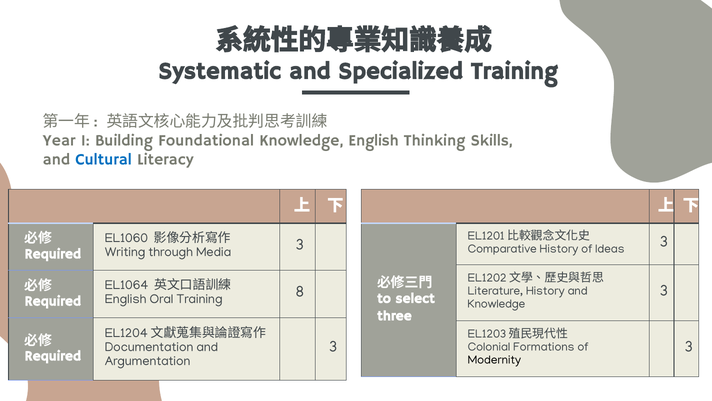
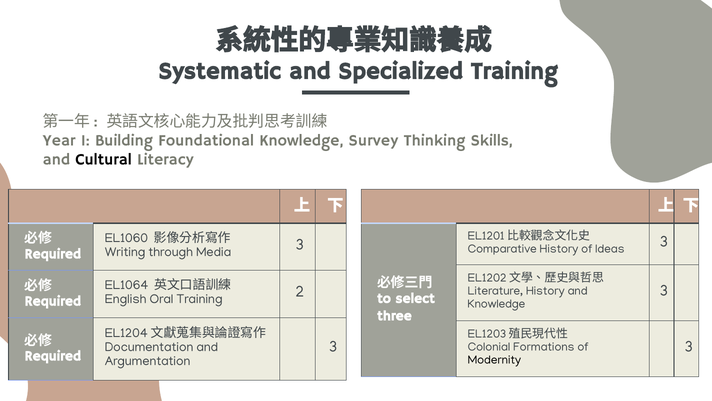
Knowledge English: English -> Survey
Cultural colour: blue -> black
8: 8 -> 2
